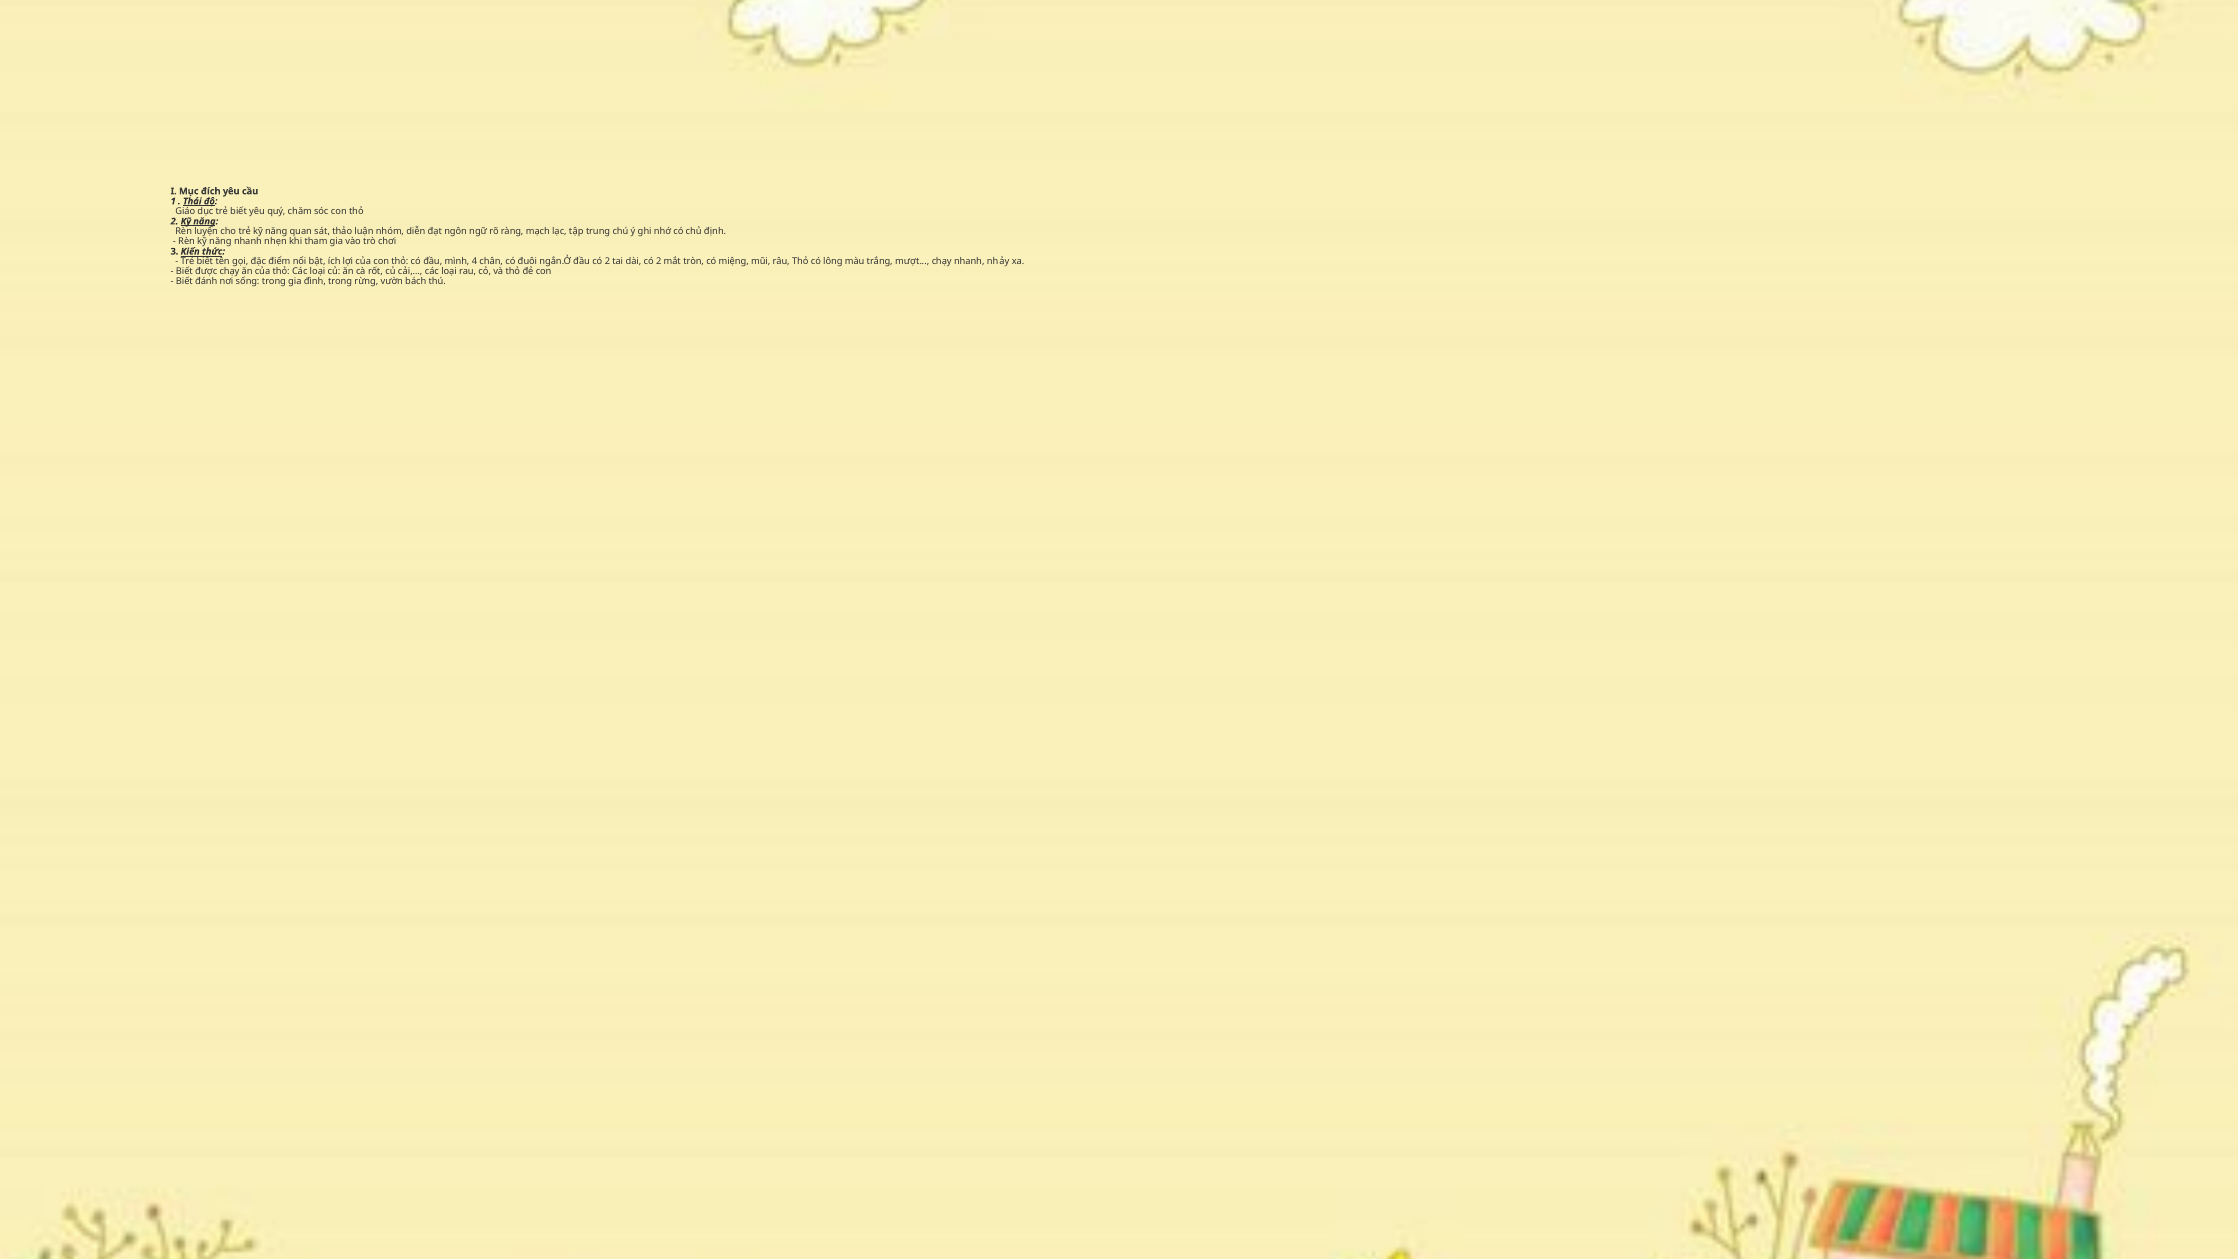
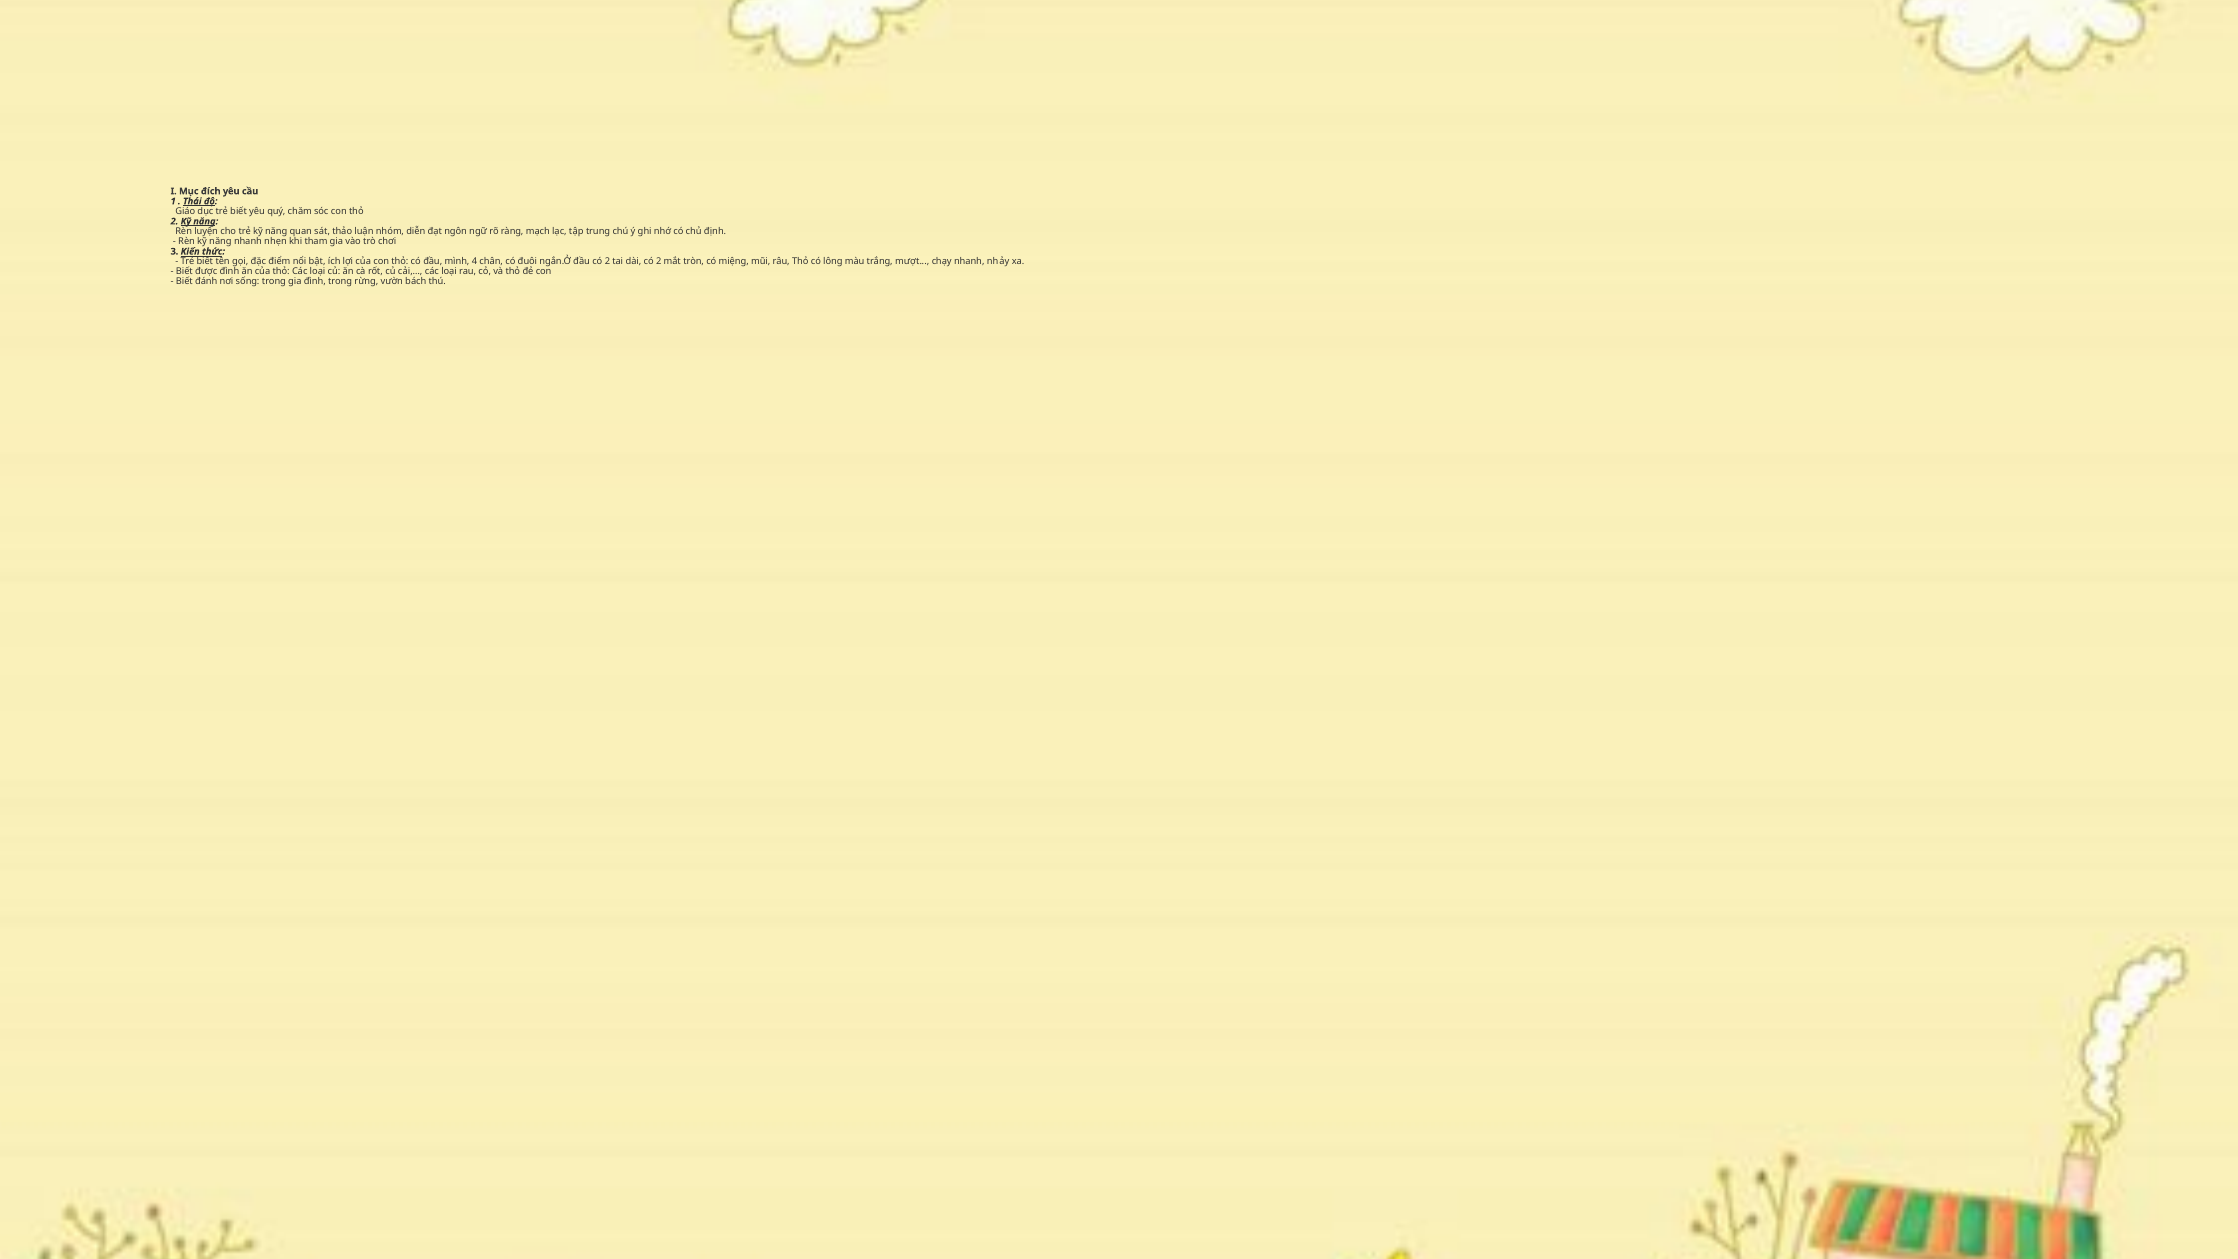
được chạy: chạy -> đình
